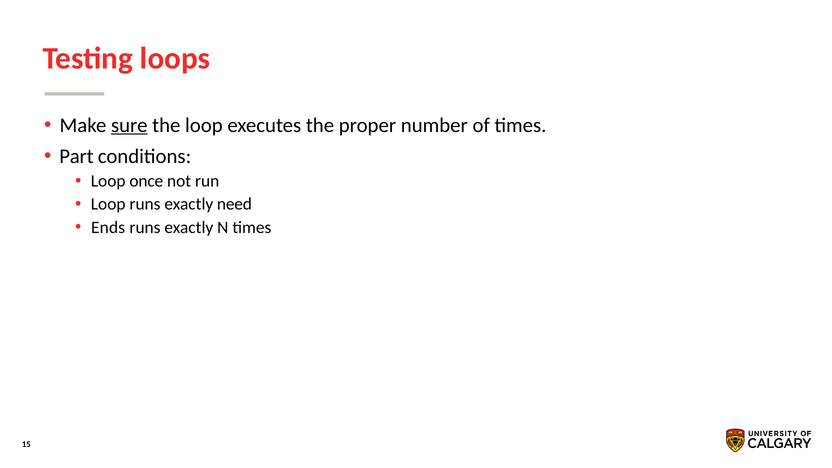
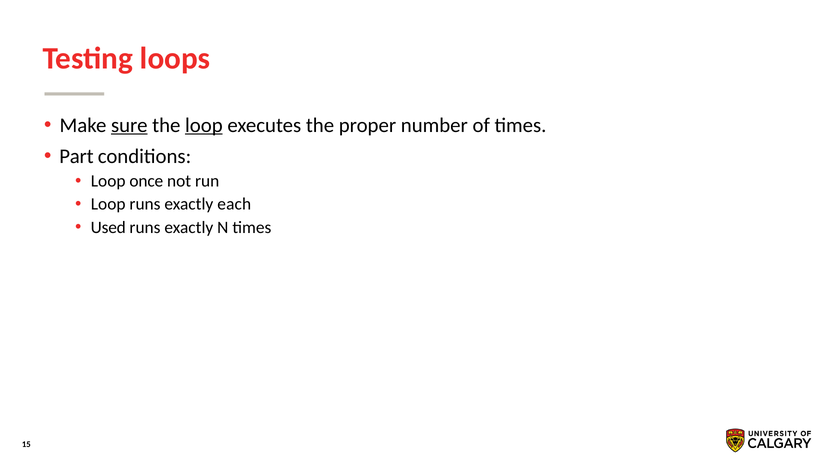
loop at (204, 125) underline: none -> present
need: need -> each
Ends: Ends -> Used
